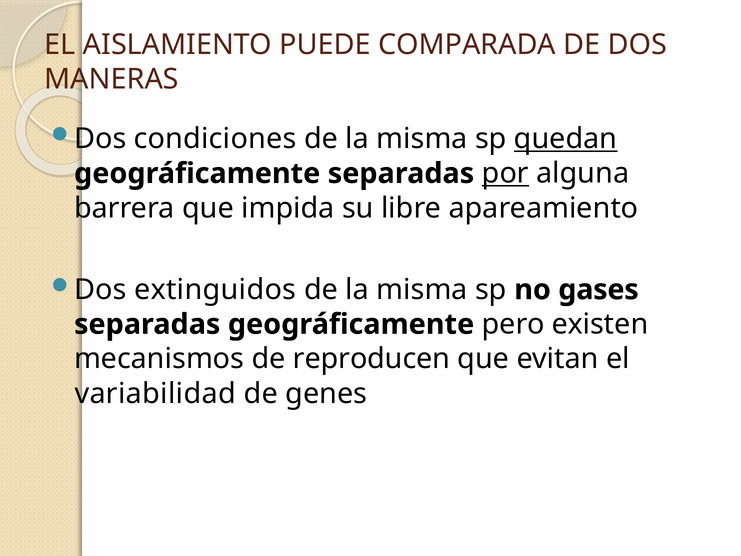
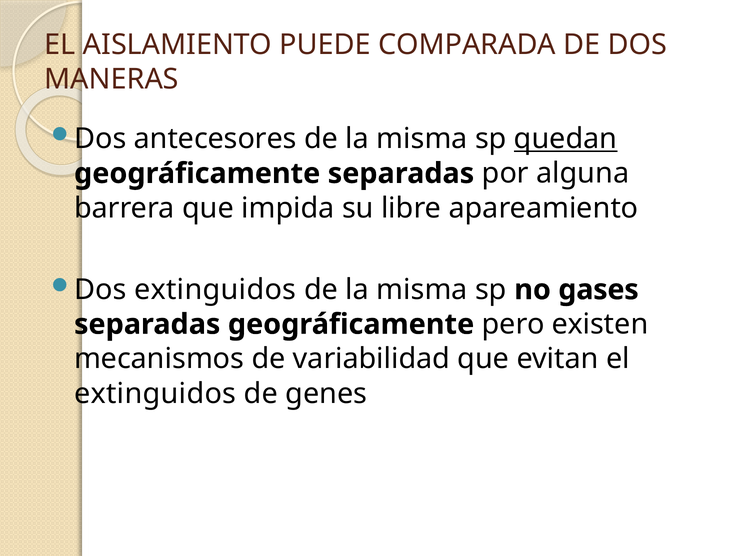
condiciones: condiciones -> antecesores
por underline: present -> none
reproducen: reproducen -> variabilidad
variabilidad at (155, 393): variabilidad -> extinguidos
